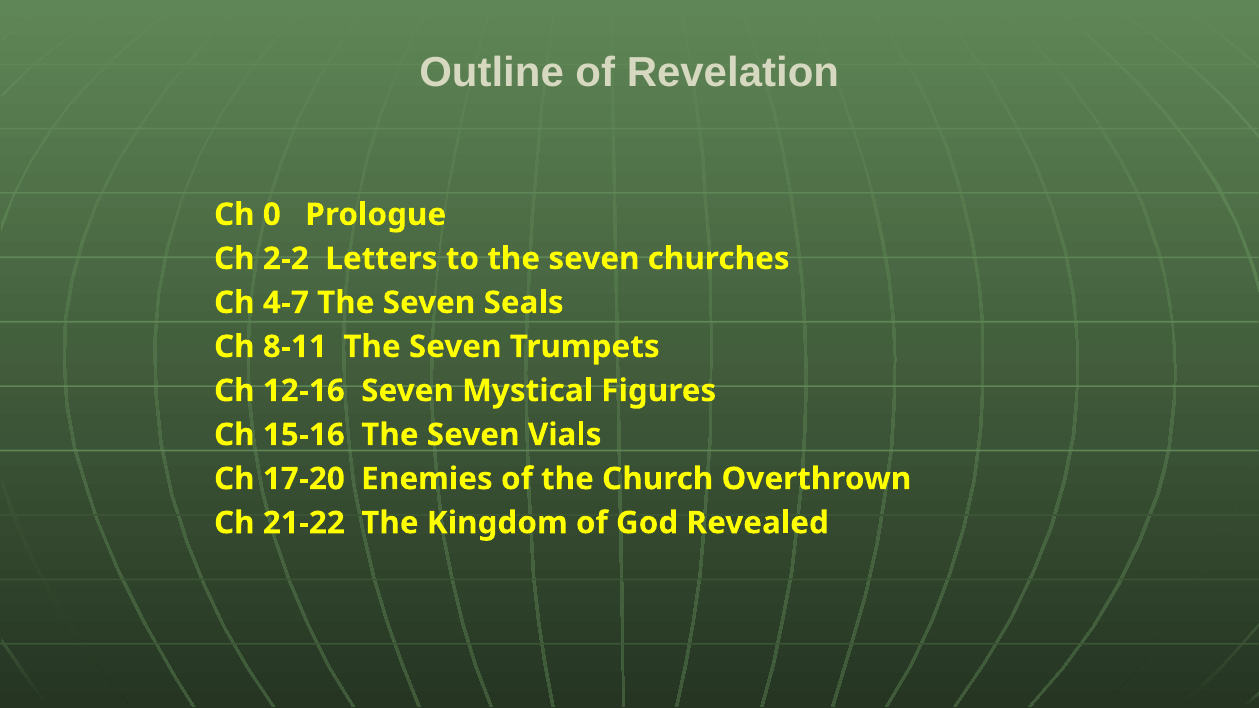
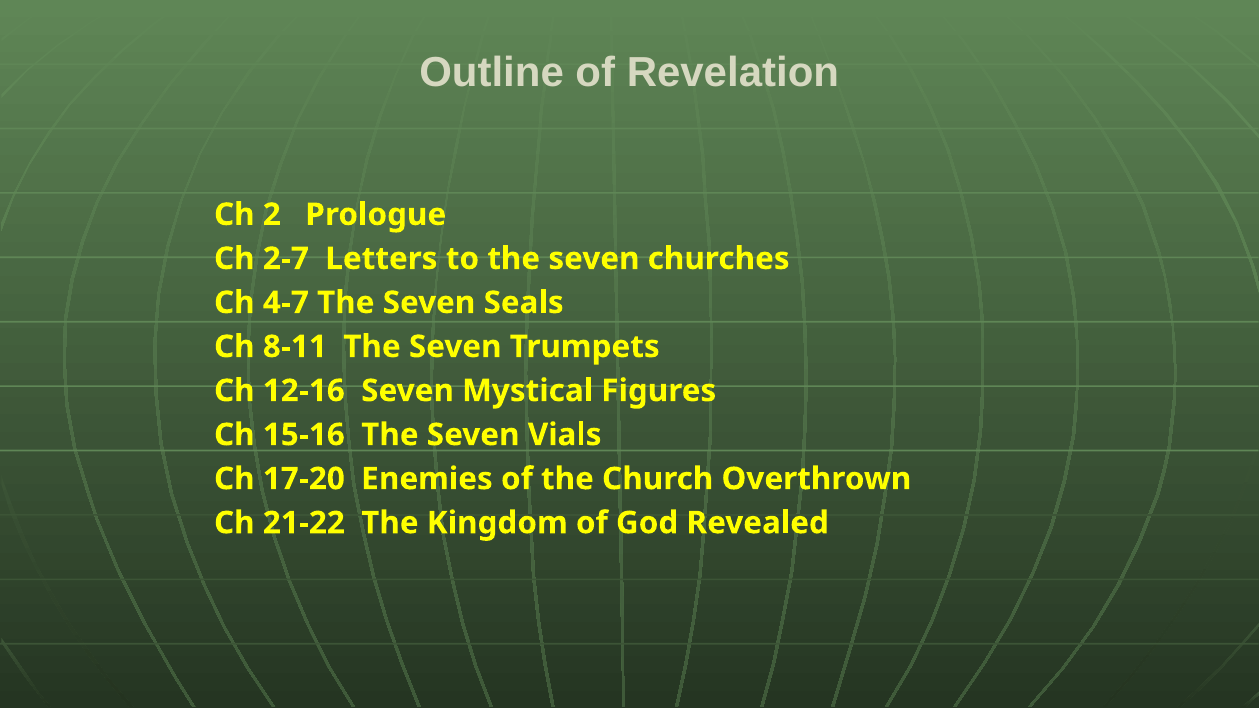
0: 0 -> 2
2-2: 2-2 -> 2-7
